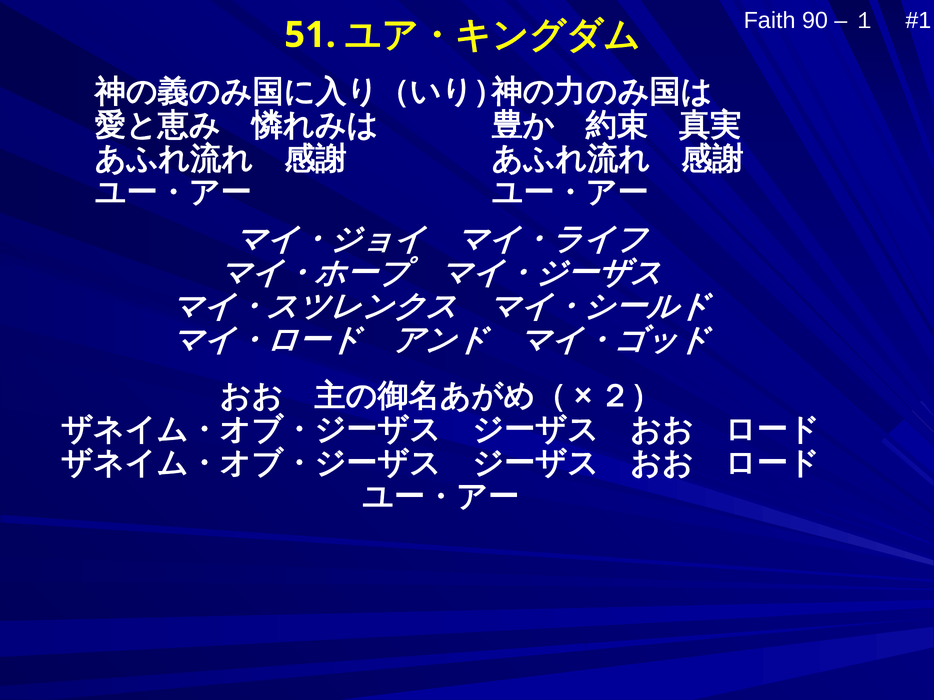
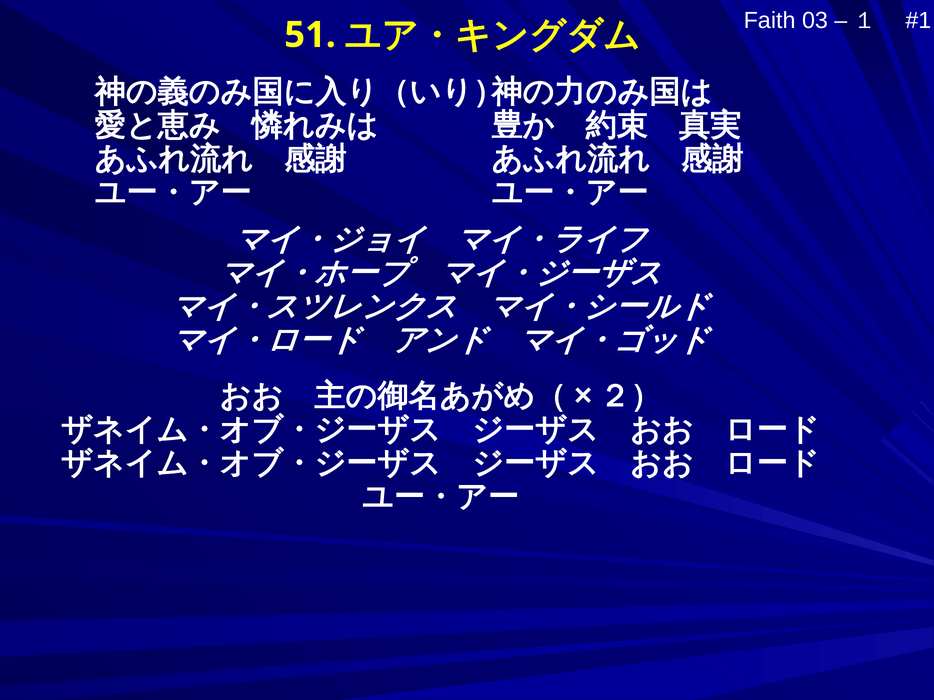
90: 90 -> 03
